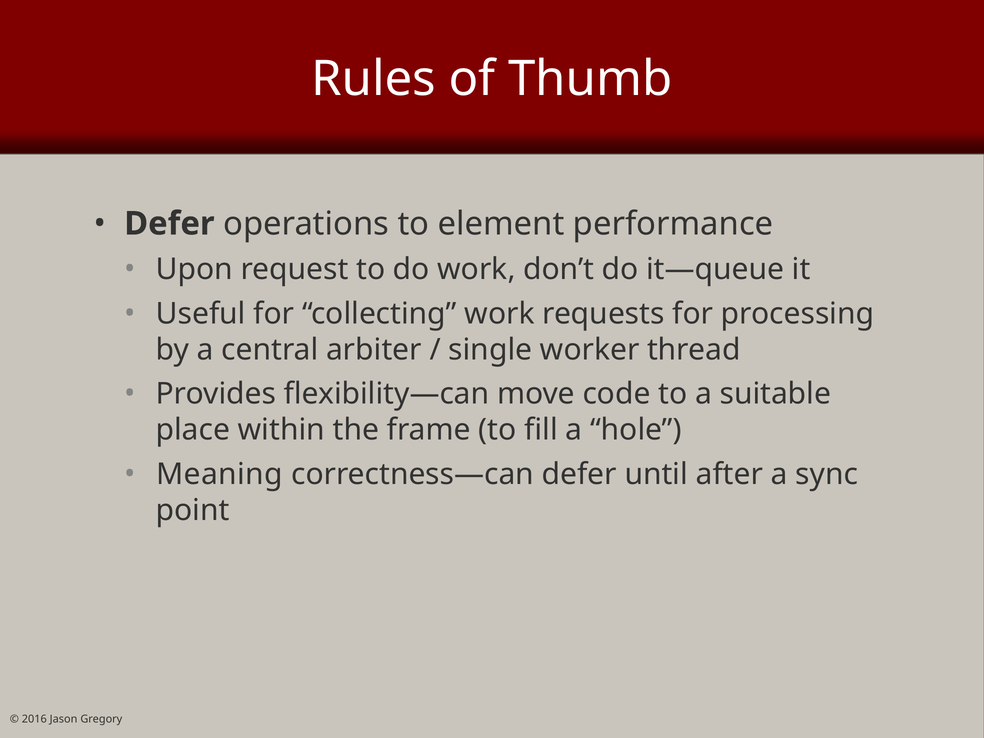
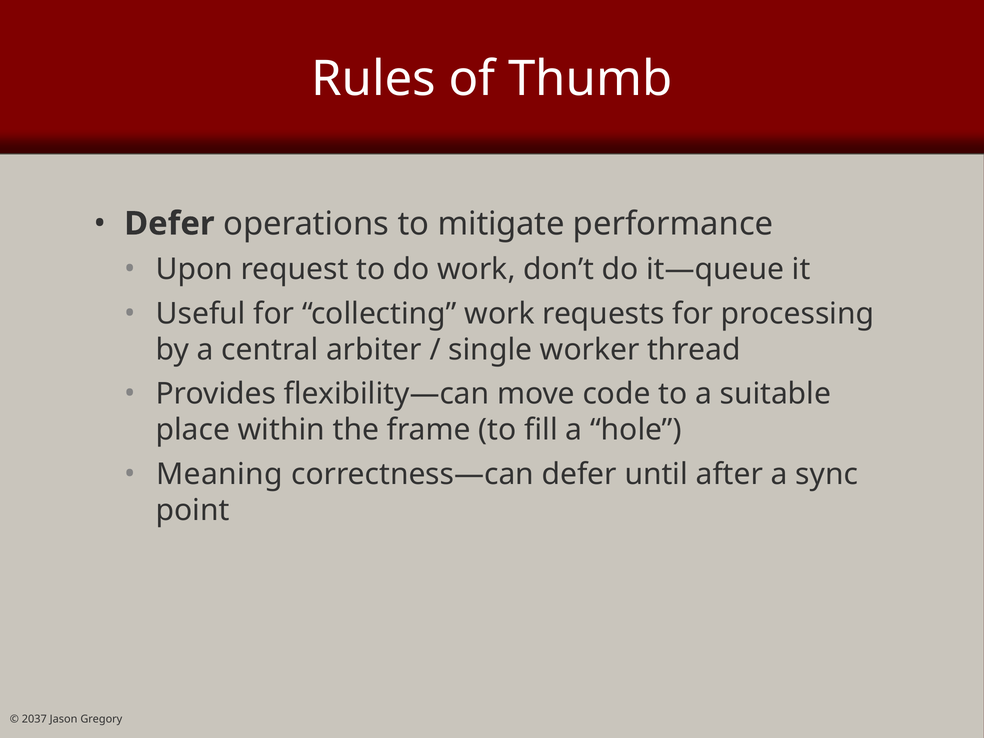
element: element -> mitigate
2016: 2016 -> 2037
